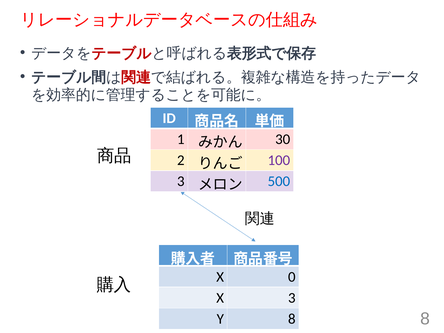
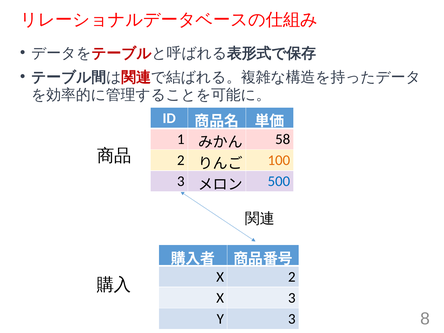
30: 30 -> 58
100 colour: purple -> orange
X 0: 0 -> 2
Y 8: 8 -> 3
